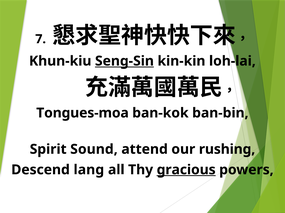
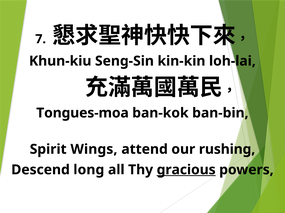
Seng-Sin underline: present -> none
Sound: Sound -> Wings
lang: lang -> long
